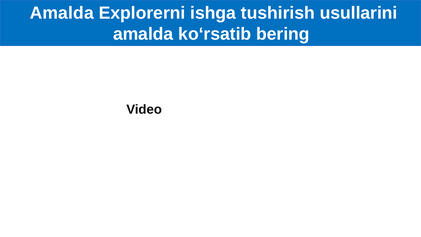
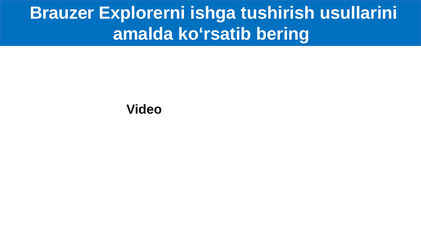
Amalda at (62, 13): Amalda -> Brauzer
